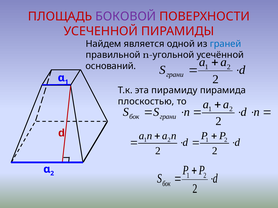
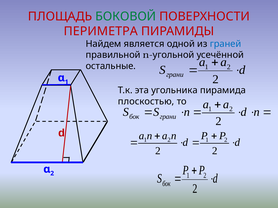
БОКОВОЙ colour: purple -> green
УСЕЧЕННОЙ: УСЕЧЕННОЙ -> ПЕРИМЕТРА
оснований: оснований -> остальные
пирамиду: пирамиду -> угольника
